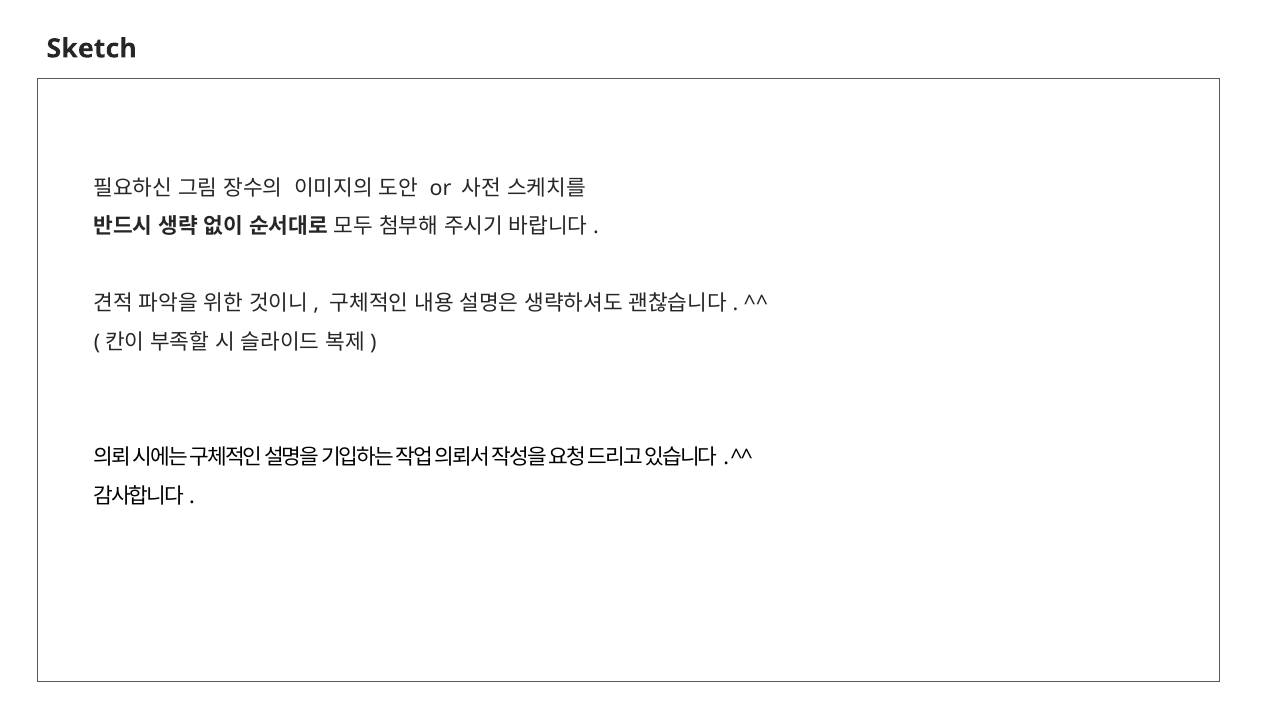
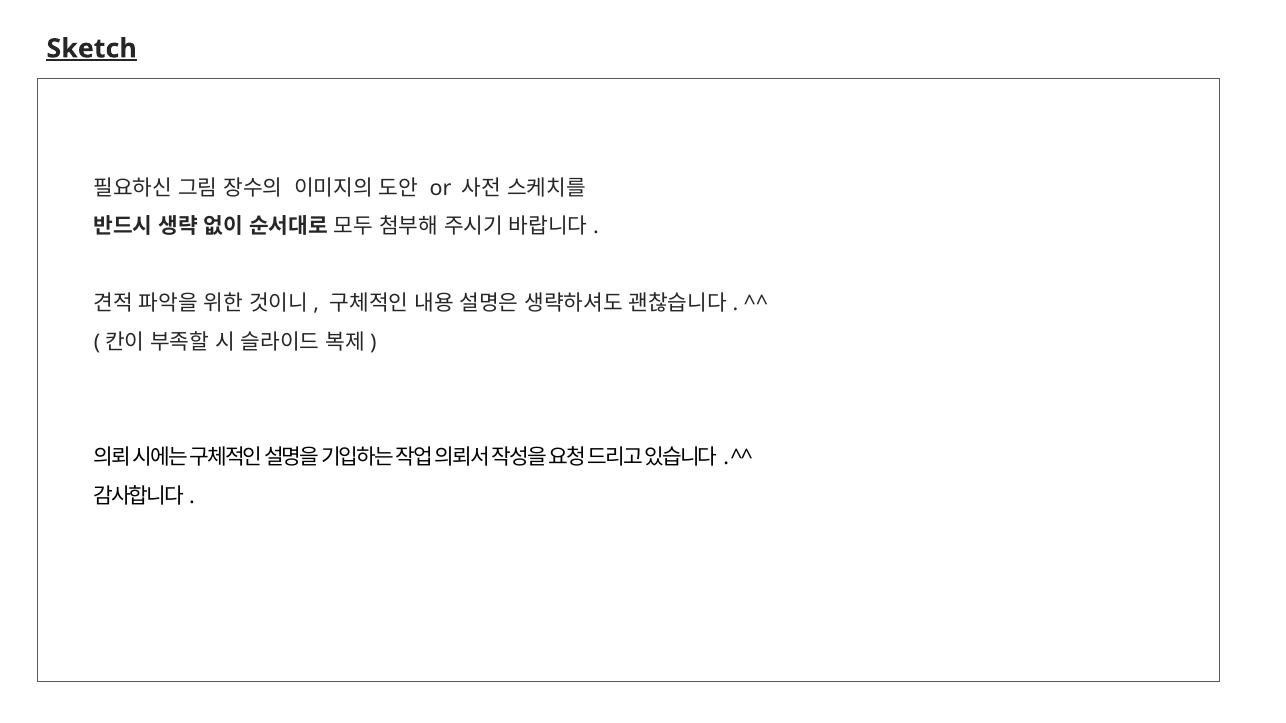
Sketch underline: none -> present
